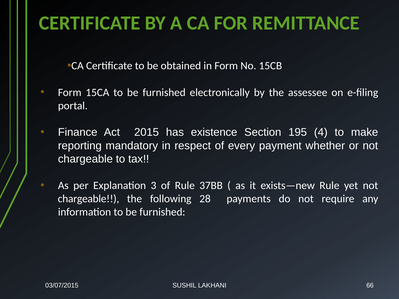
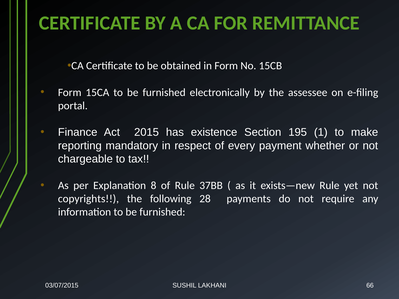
4: 4 -> 1
3: 3 -> 8
chargeable at (89, 199): chargeable -> copyrights
